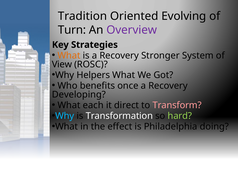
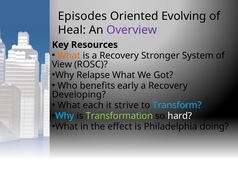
Tradition: Tradition -> Episodes
Turn: Turn -> Heal
Strategies: Strategies -> Resources
Helpers: Helpers -> Relapse
once: once -> early
direct: direct -> strive
Transform colour: pink -> light blue
Transformation colour: white -> light green
hard colour: light green -> white
